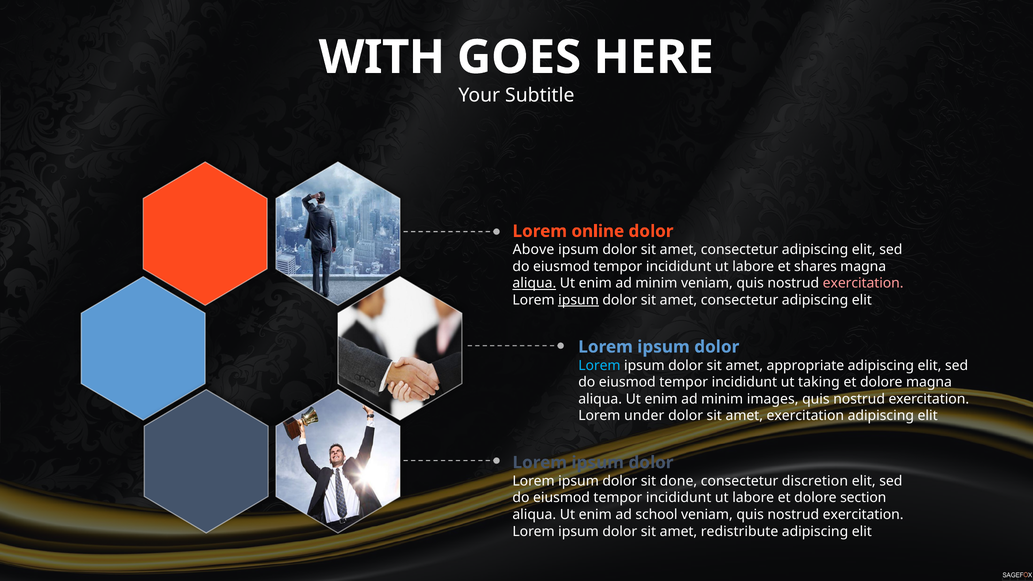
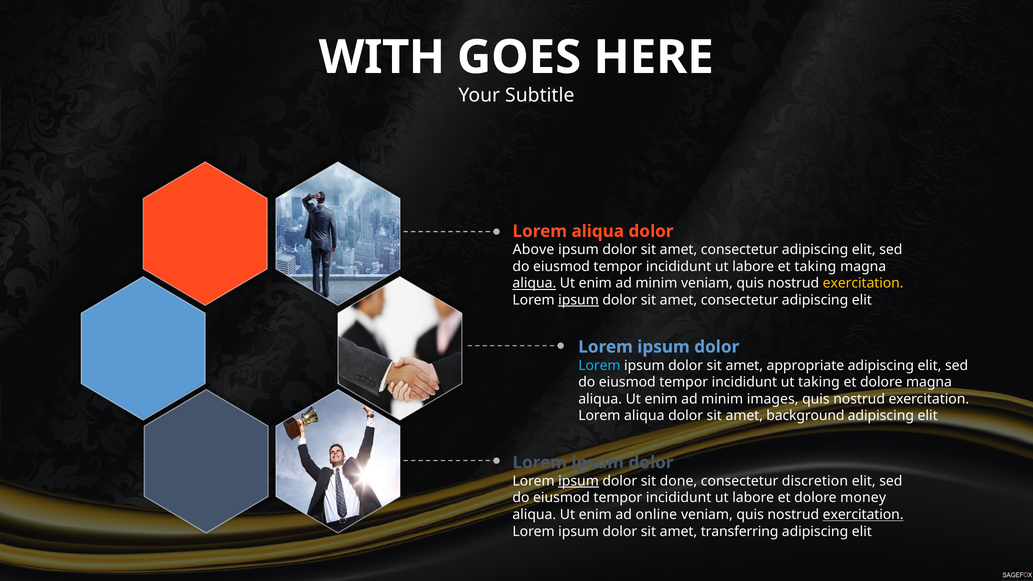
online at (598, 231): online -> aliqua
et shares: shares -> taking
exercitation at (863, 283) colour: pink -> yellow
under at (644, 416): under -> aliqua
amet exercitation: exercitation -> background
ipsum at (579, 481) underline: none -> present
section: section -> money
school: school -> online
exercitation at (863, 515) underline: none -> present
redistribute: redistribute -> transferring
